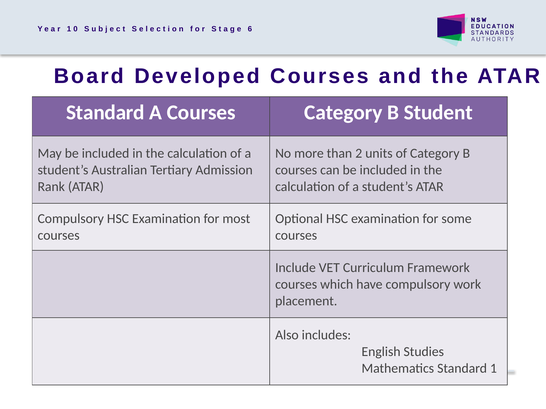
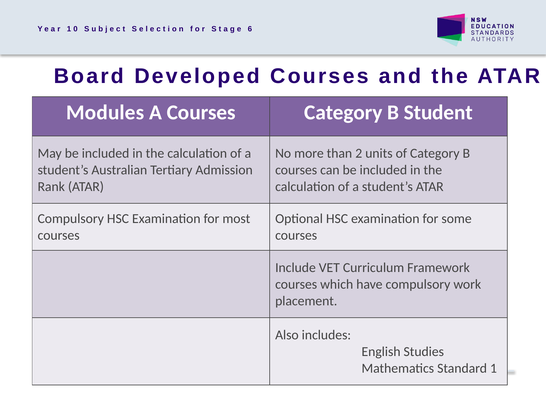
Standard at (105, 113): Standard -> Modules
